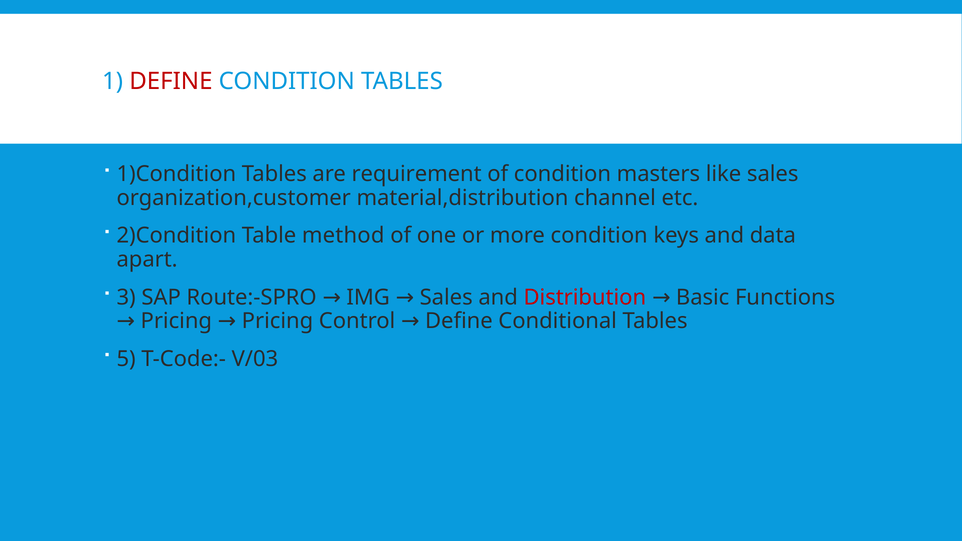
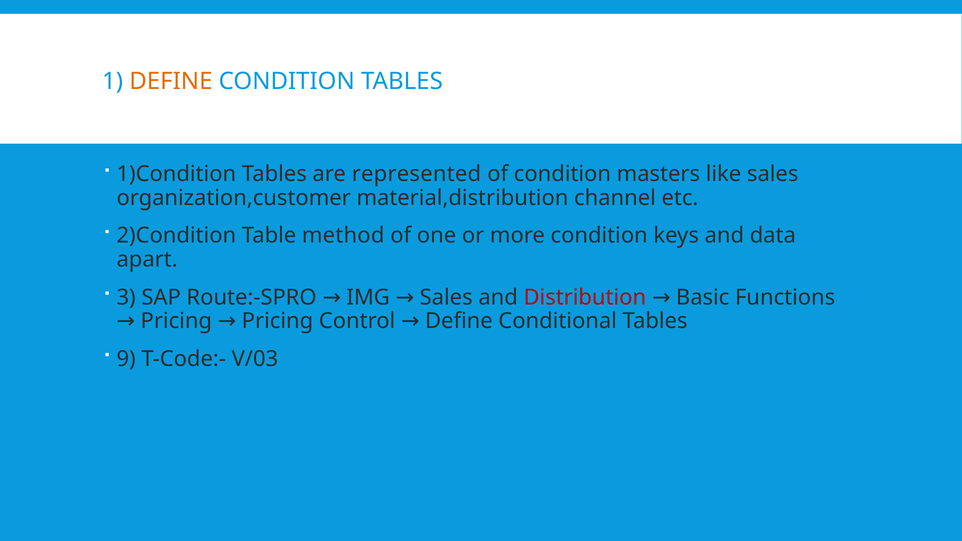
DEFINE at (171, 81) colour: red -> orange
requirement: requirement -> represented
5: 5 -> 9
